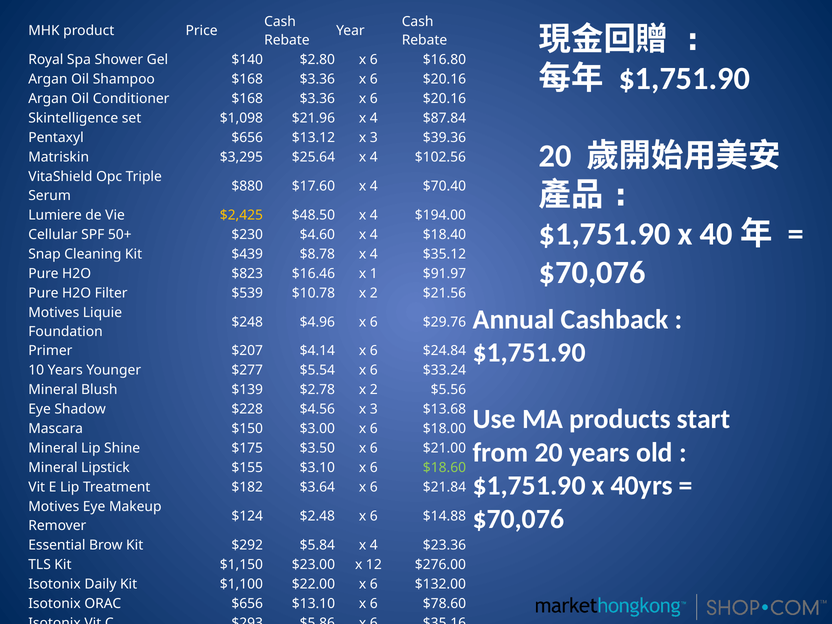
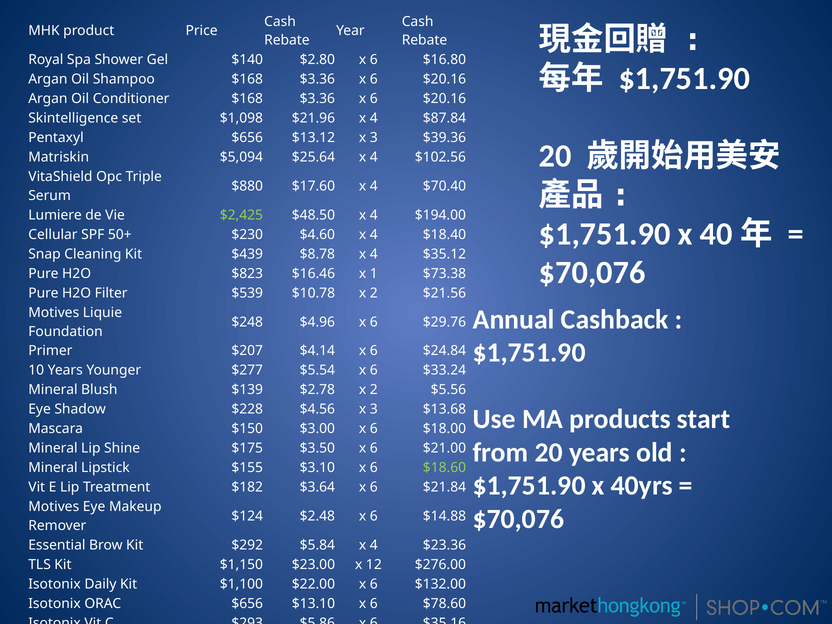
$3,295: $3,295 -> $5,094
$2,425 colour: yellow -> light green
$91.97: $91.97 -> $73.38
